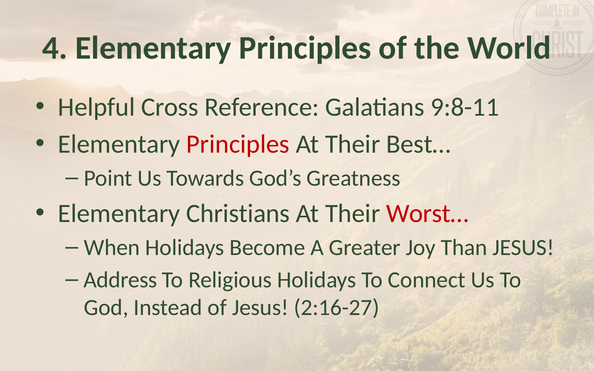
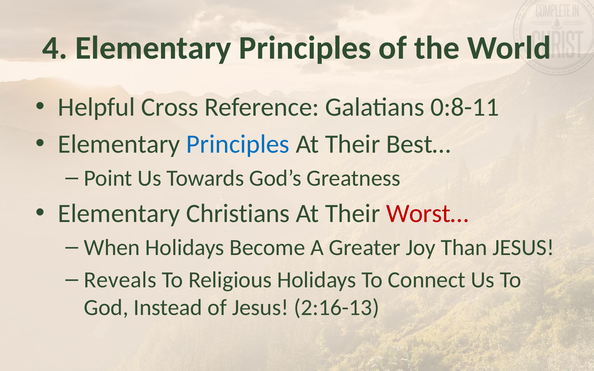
9:8-11: 9:8-11 -> 0:8-11
Principles at (238, 144) colour: red -> blue
Address: Address -> Reveals
2:16-27: 2:16-27 -> 2:16-13
